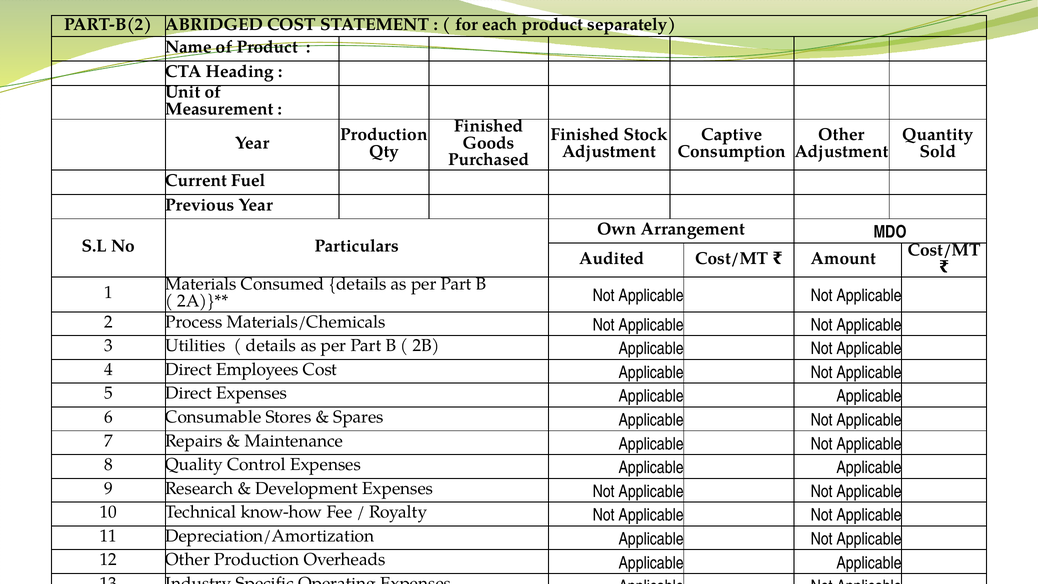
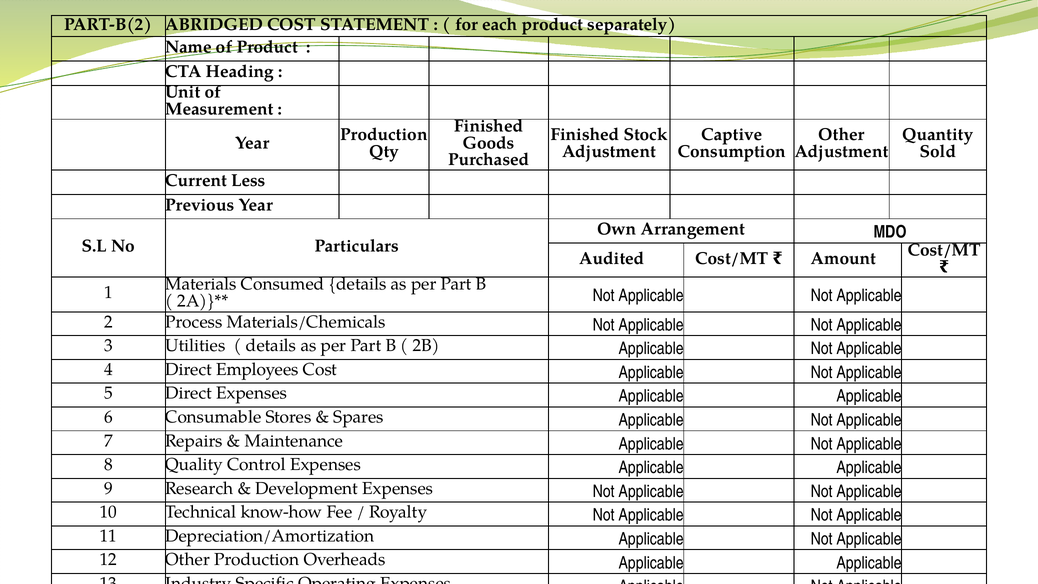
Fuel: Fuel -> Less
